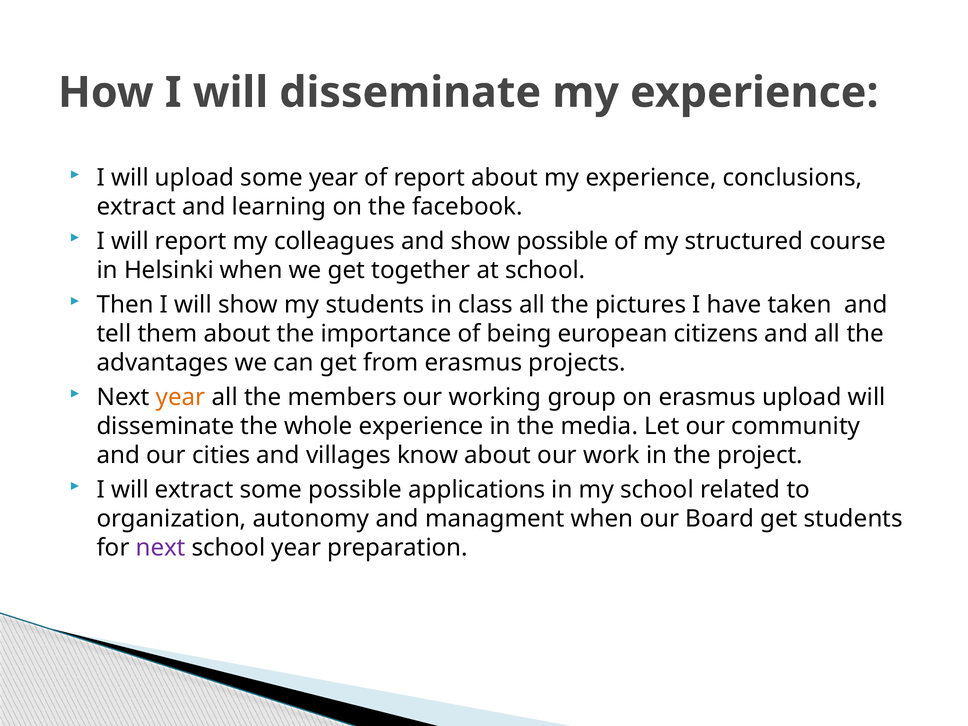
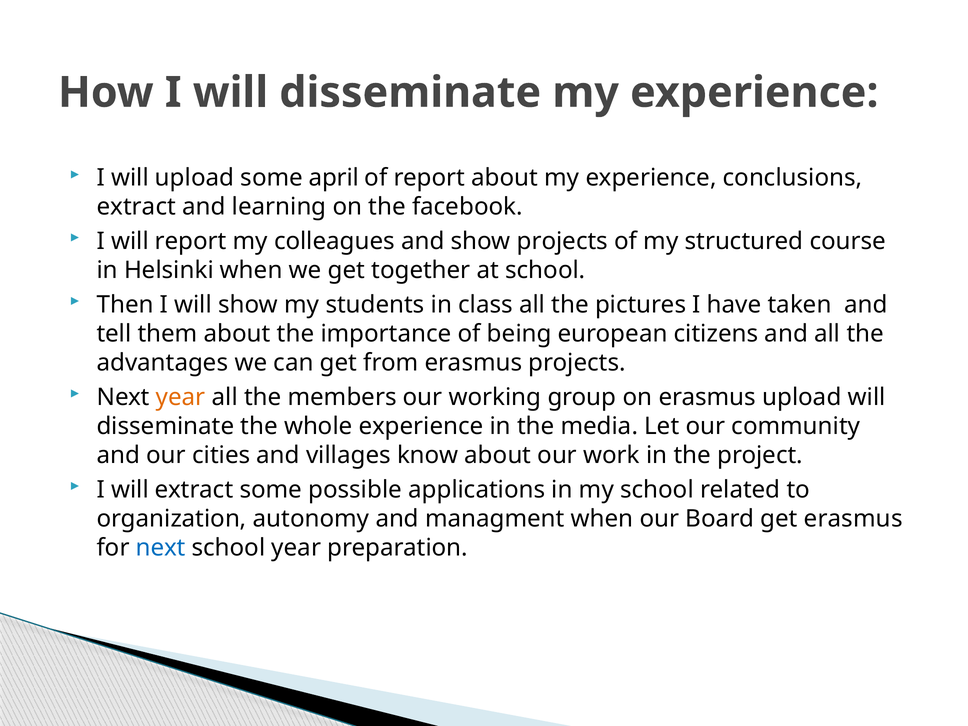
some year: year -> april
show possible: possible -> projects
get students: students -> erasmus
next at (161, 548) colour: purple -> blue
